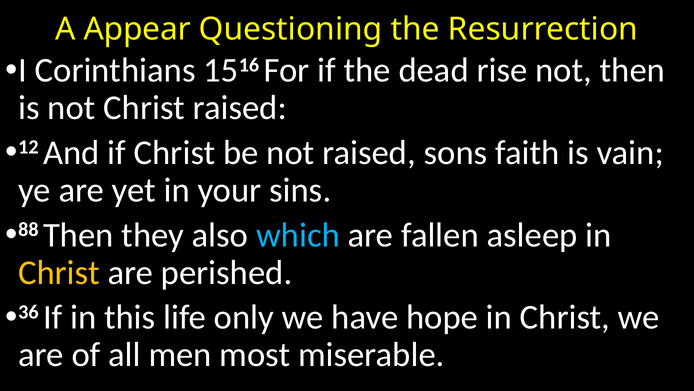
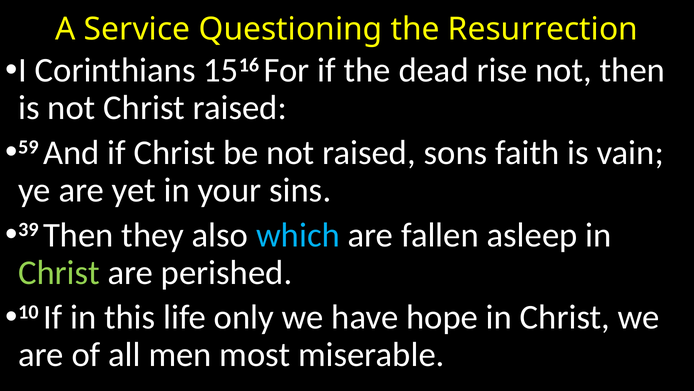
Appear: Appear -> Service
12: 12 -> 59
88: 88 -> 39
Christ at (59, 272) colour: yellow -> light green
36: 36 -> 10
